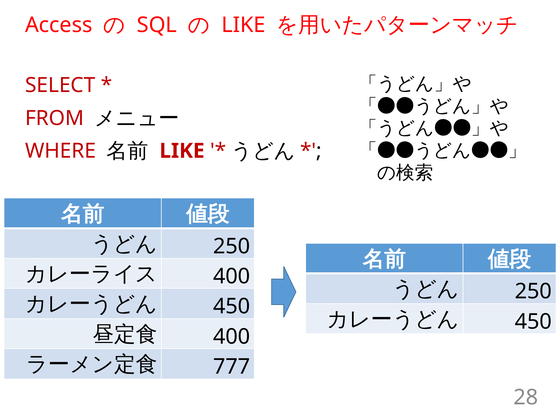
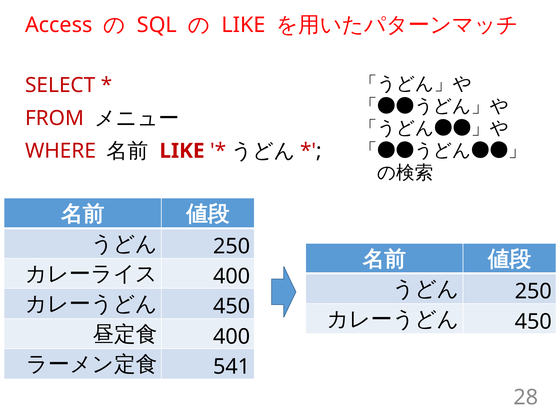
777: 777 -> 541
